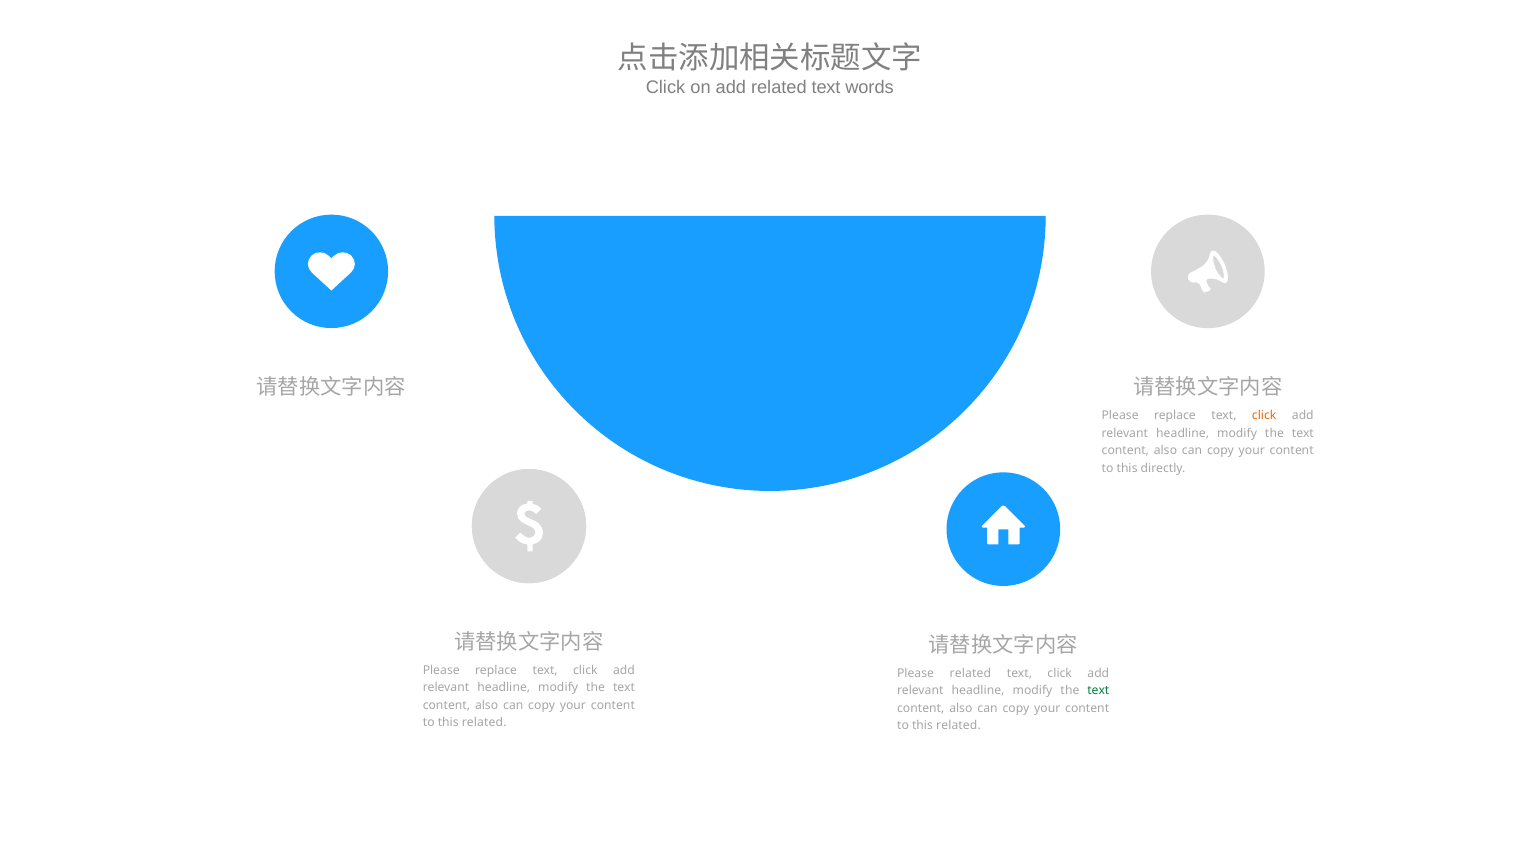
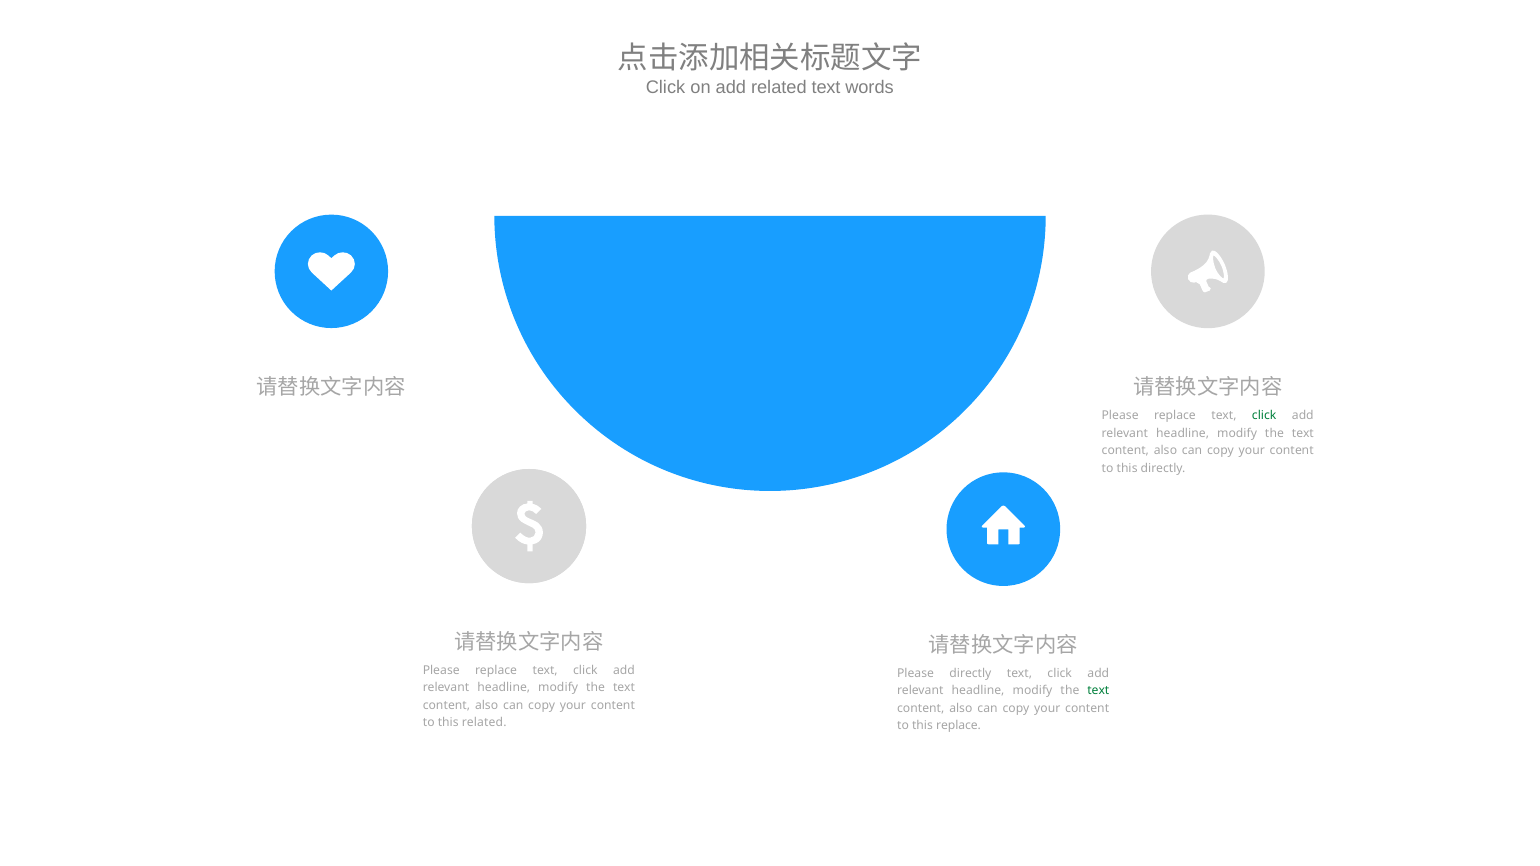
click at (1264, 416) colour: orange -> green
Please related: related -> directly
related at (958, 726): related -> replace
